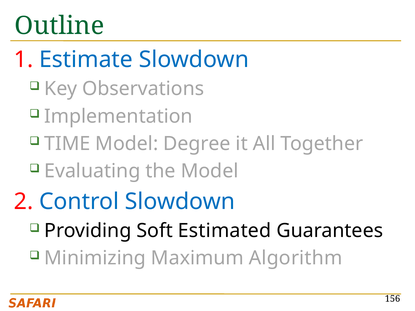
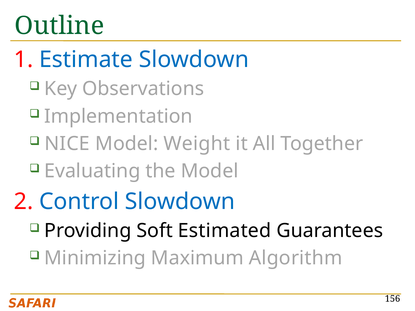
TIME: TIME -> NICE
Degree: Degree -> Weight
